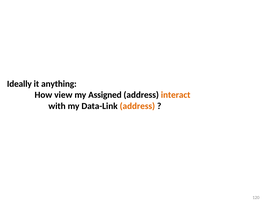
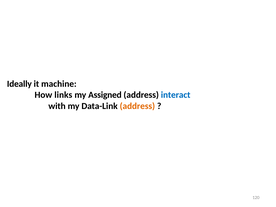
anything: anything -> machine
view: view -> links
interact colour: orange -> blue
